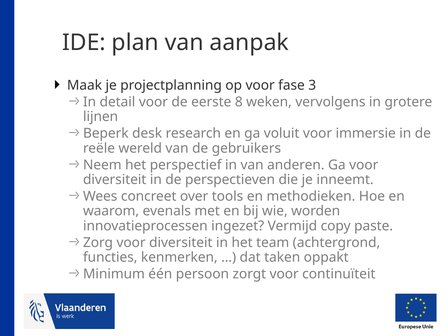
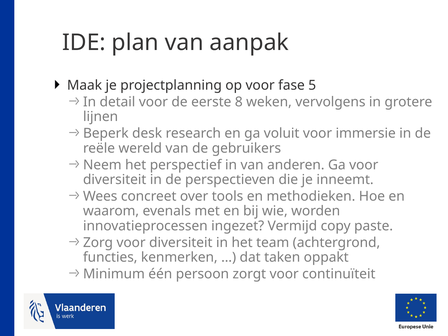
3: 3 -> 5
